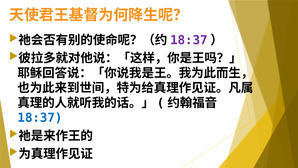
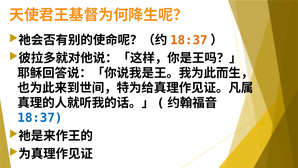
18:37 at (189, 40) colour: purple -> orange
